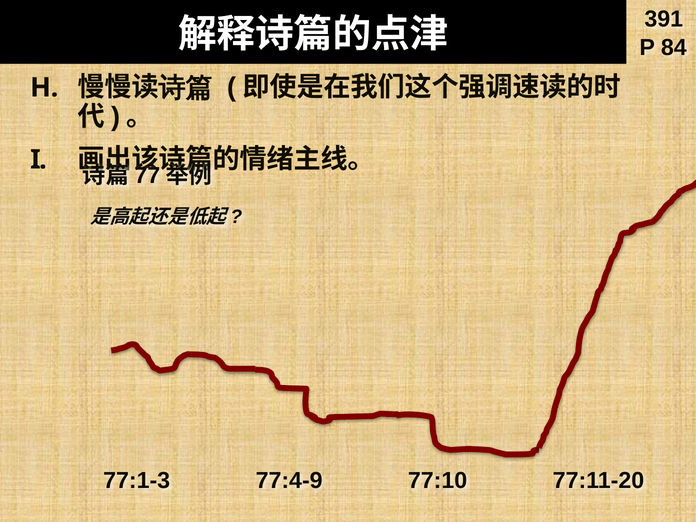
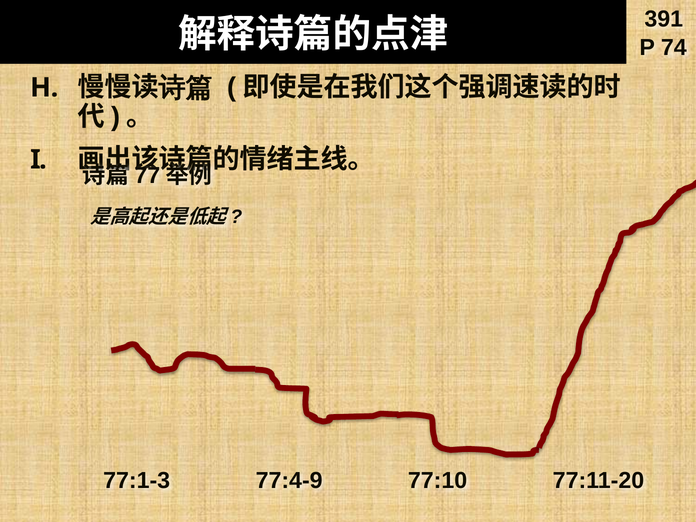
84: 84 -> 74
